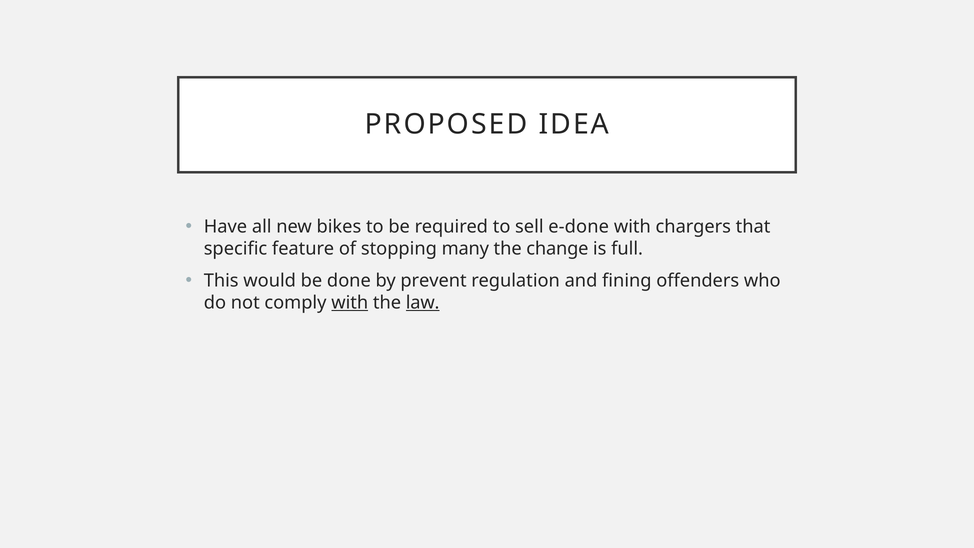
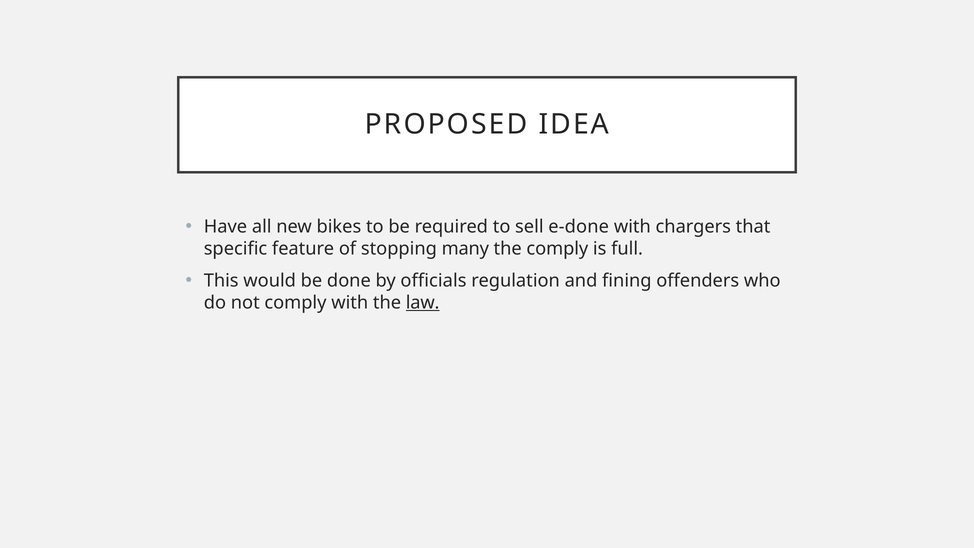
the change: change -> comply
prevent: prevent -> officials
with at (350, 303) underline: present -> none
